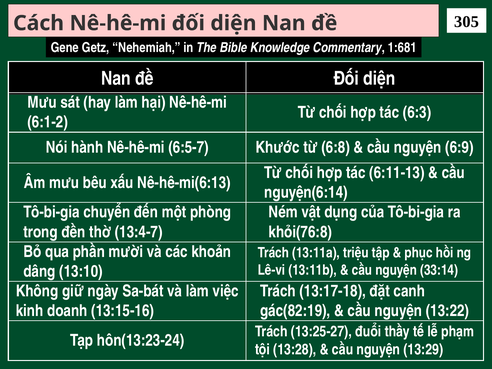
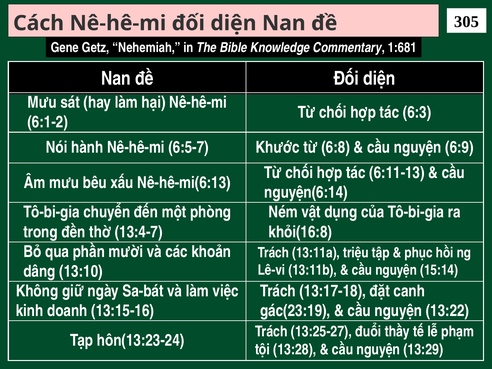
khỏi(76:8: khỏi(76:8 -> khỏi(16:8
33:14: 33:14 -> 15:14
gác(82:19: gác(82:19 -> gác(23:19
